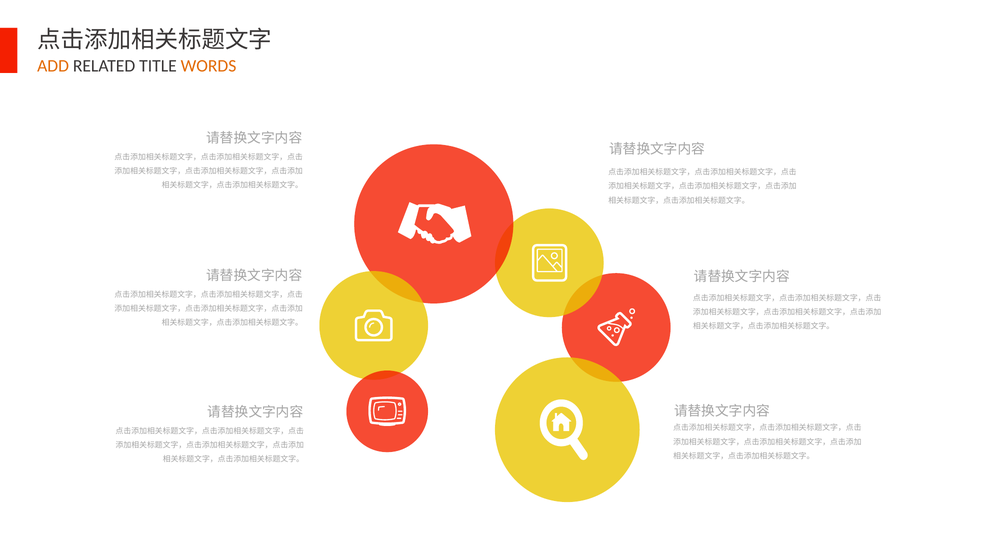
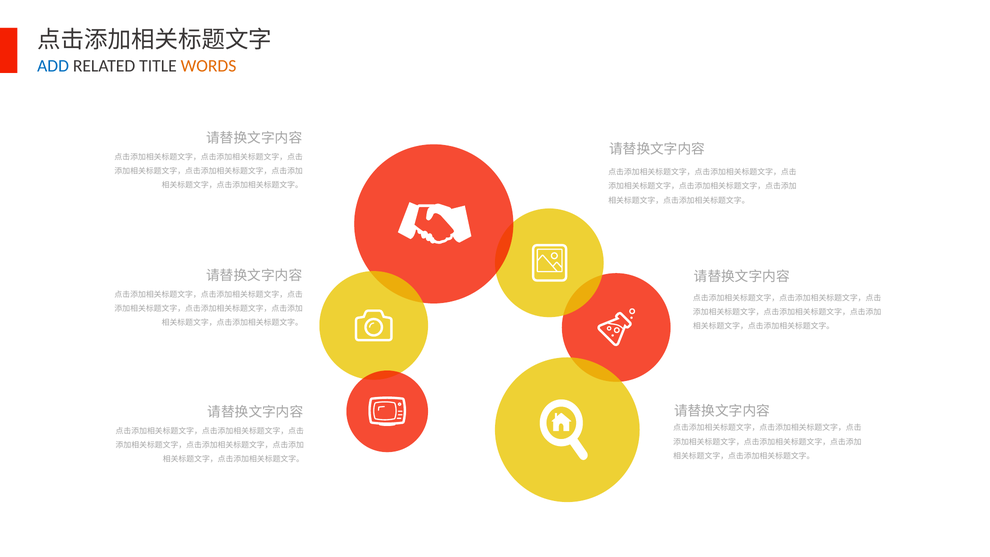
ADD colour: orange -> blue
